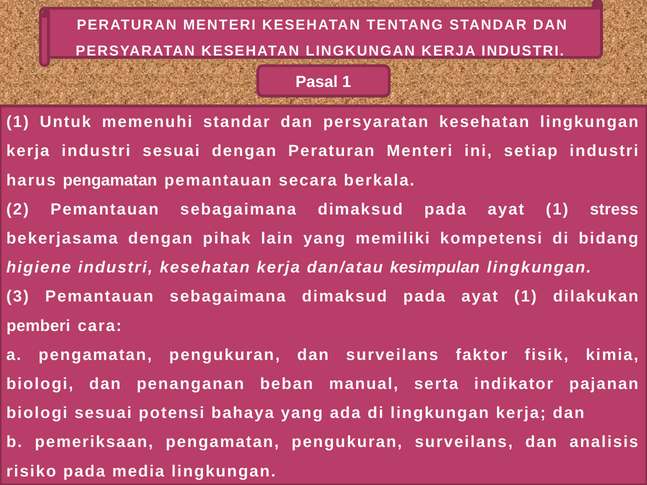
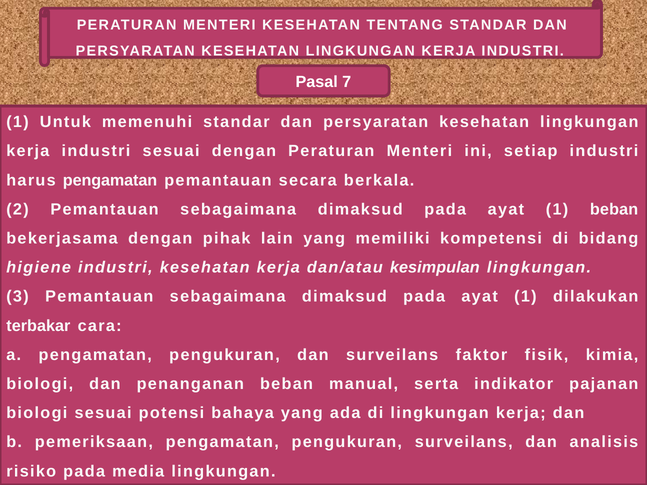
Pasal 1: 1 -> 7
1 stress: stress -> beban
pemberi: pemberi -> terbakar
